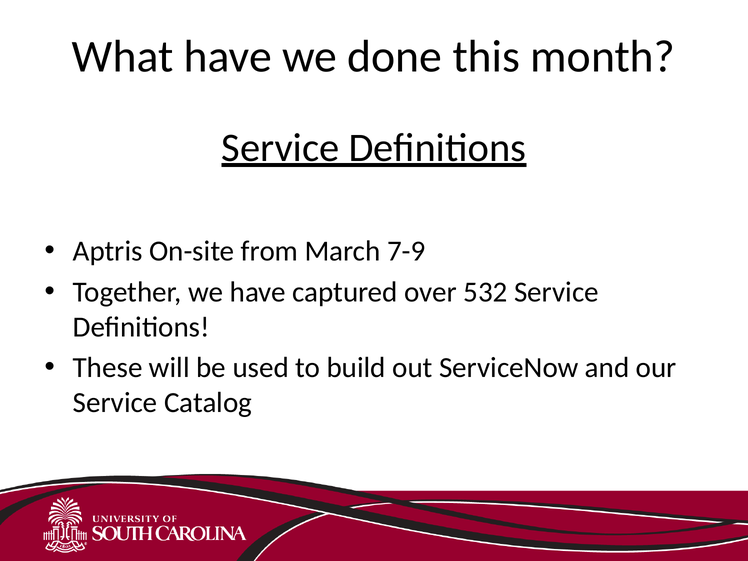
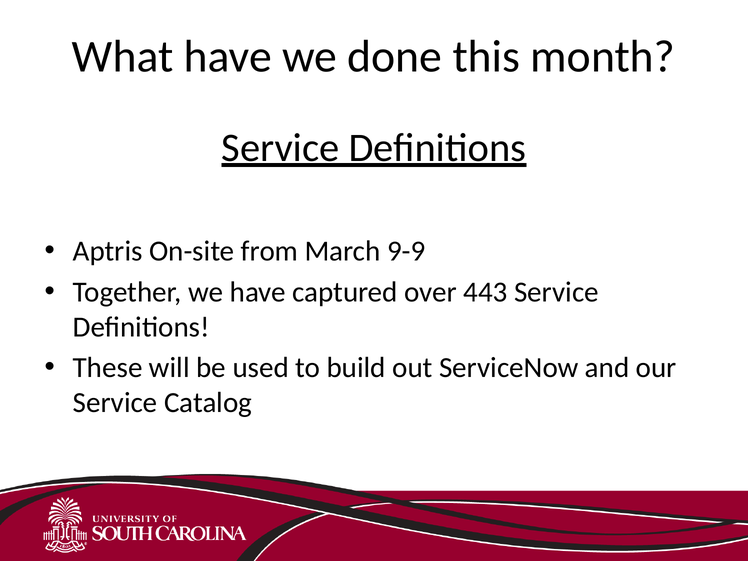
7-9: 7-9 -> 9-9
532: 532 -> 443
